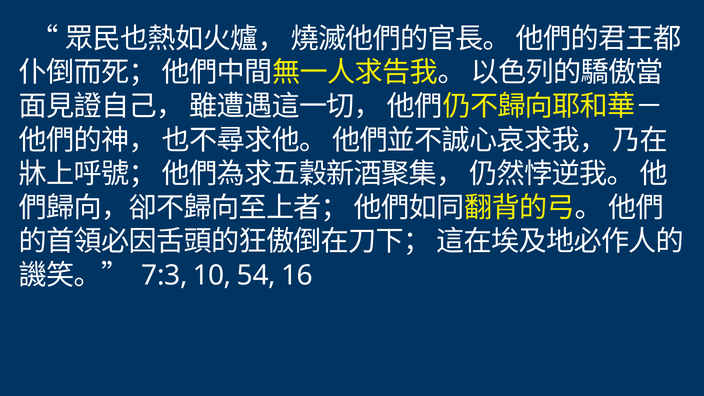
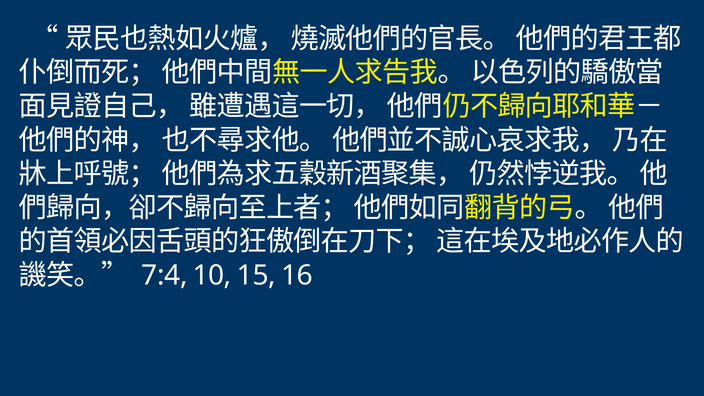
7:3: 7:3 -> 7:4
54: 54 -> 15
